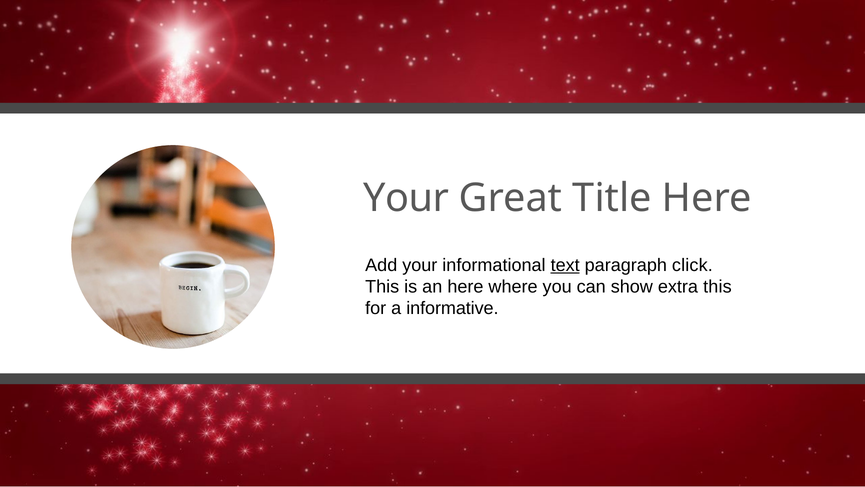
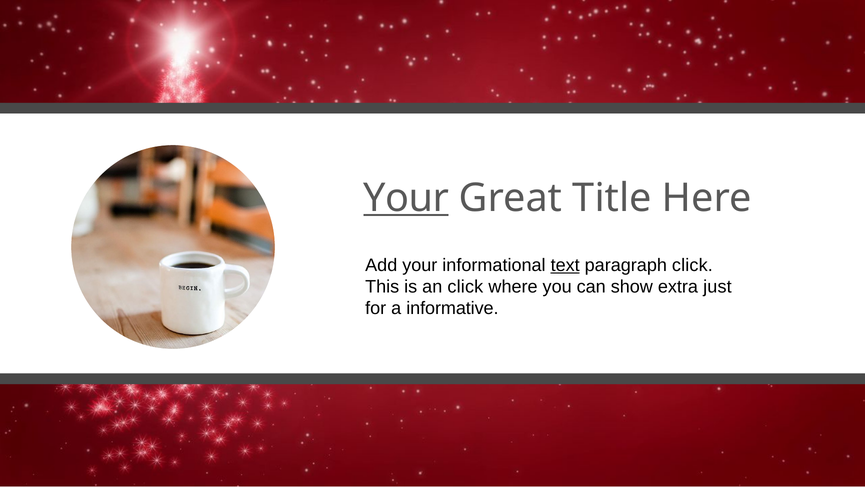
Your at (406, 198) underline: none -> present
an here: here -> click
extra this: this -> just
